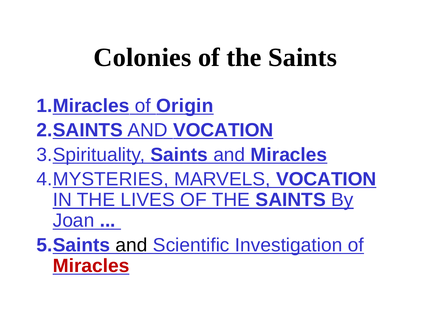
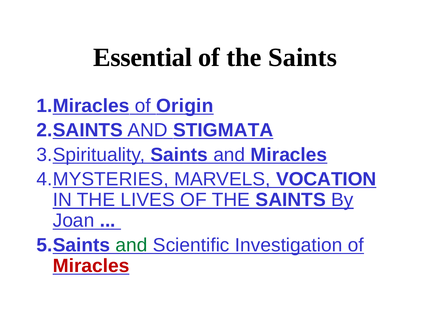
Colonies: Colonies -> Essential
AND VOCATION: VOCATION -> STIGMATA
and at (132, 245) colour: black -> green
